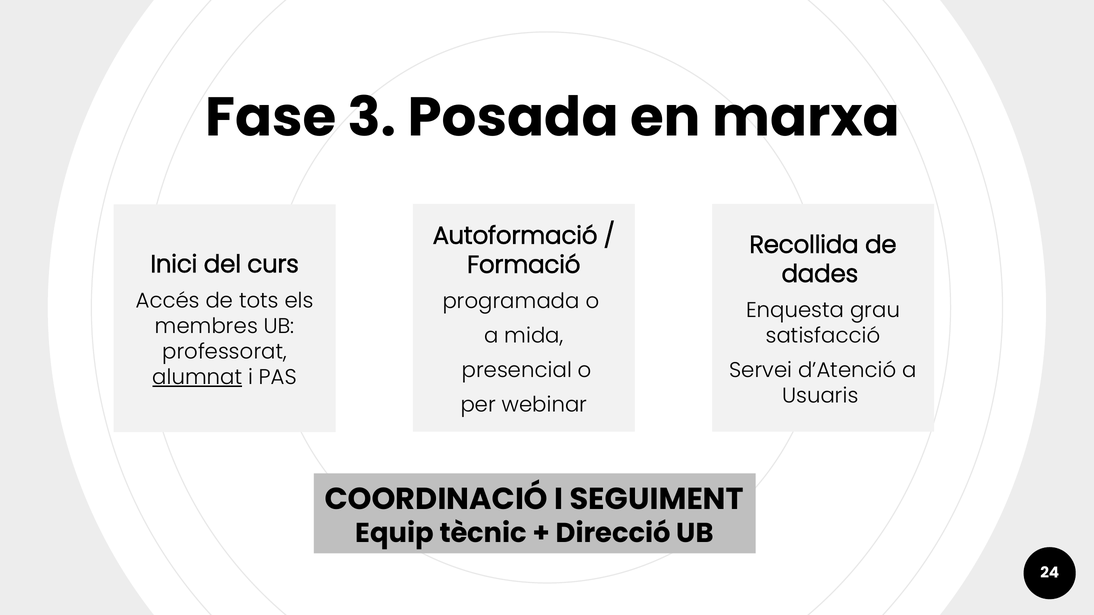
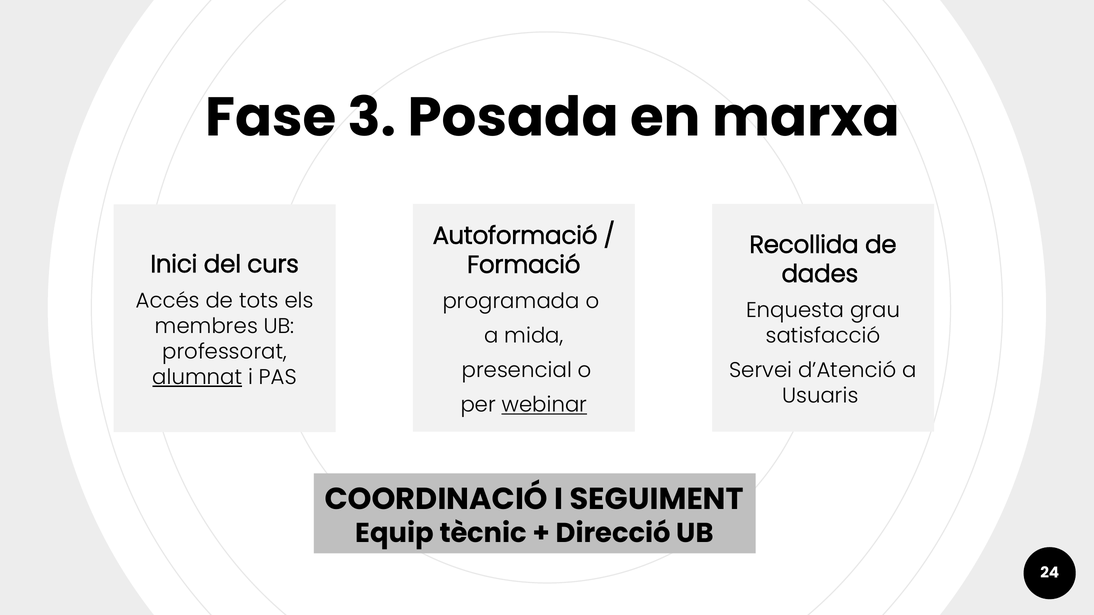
webinar underline: none -> present
